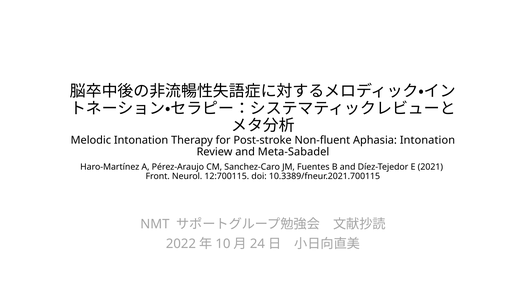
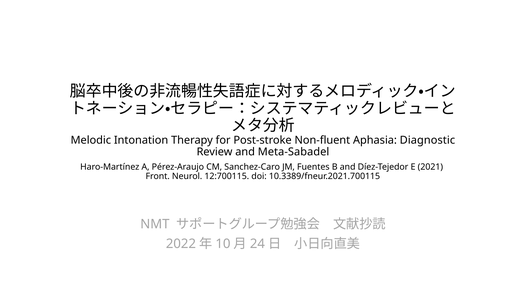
Aphasia Intonation: Intonation -> Diagnostic
